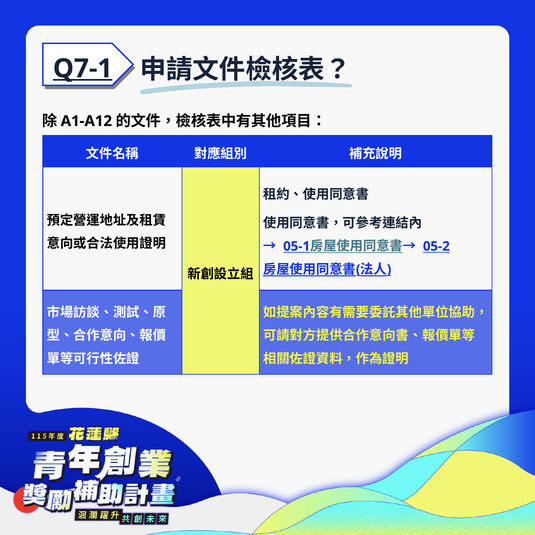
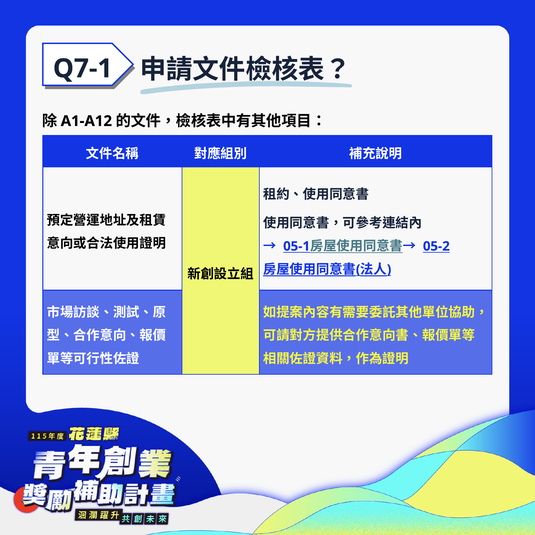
Q7-1 underline: present -> none
